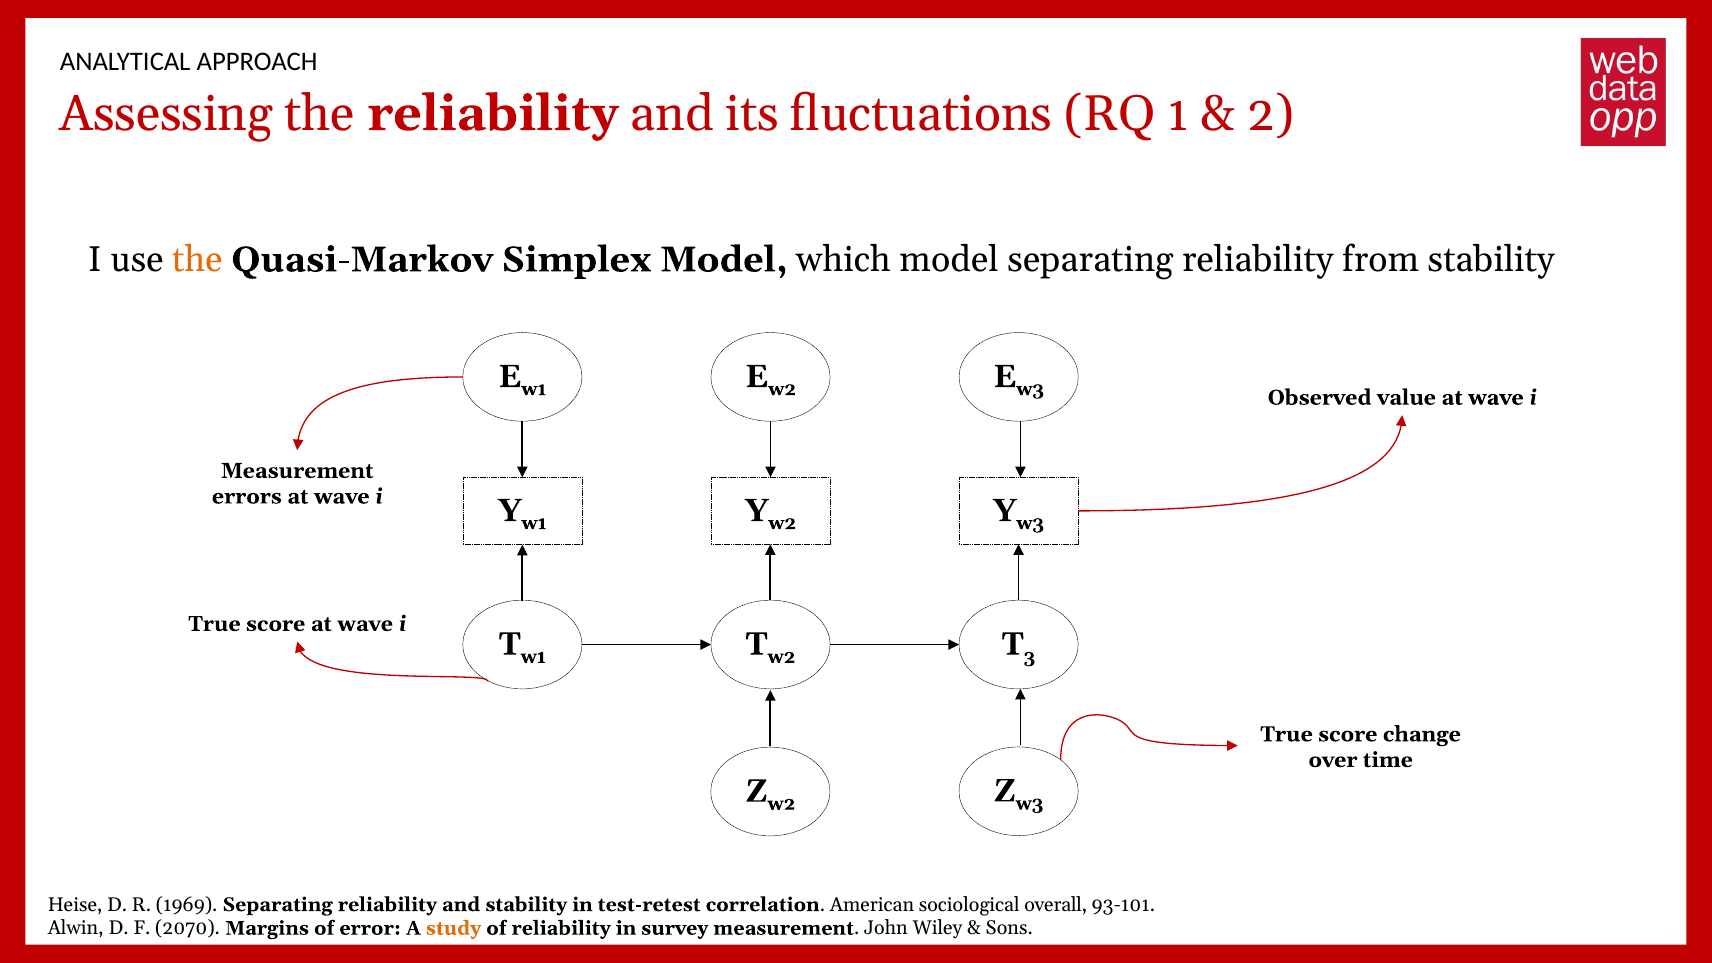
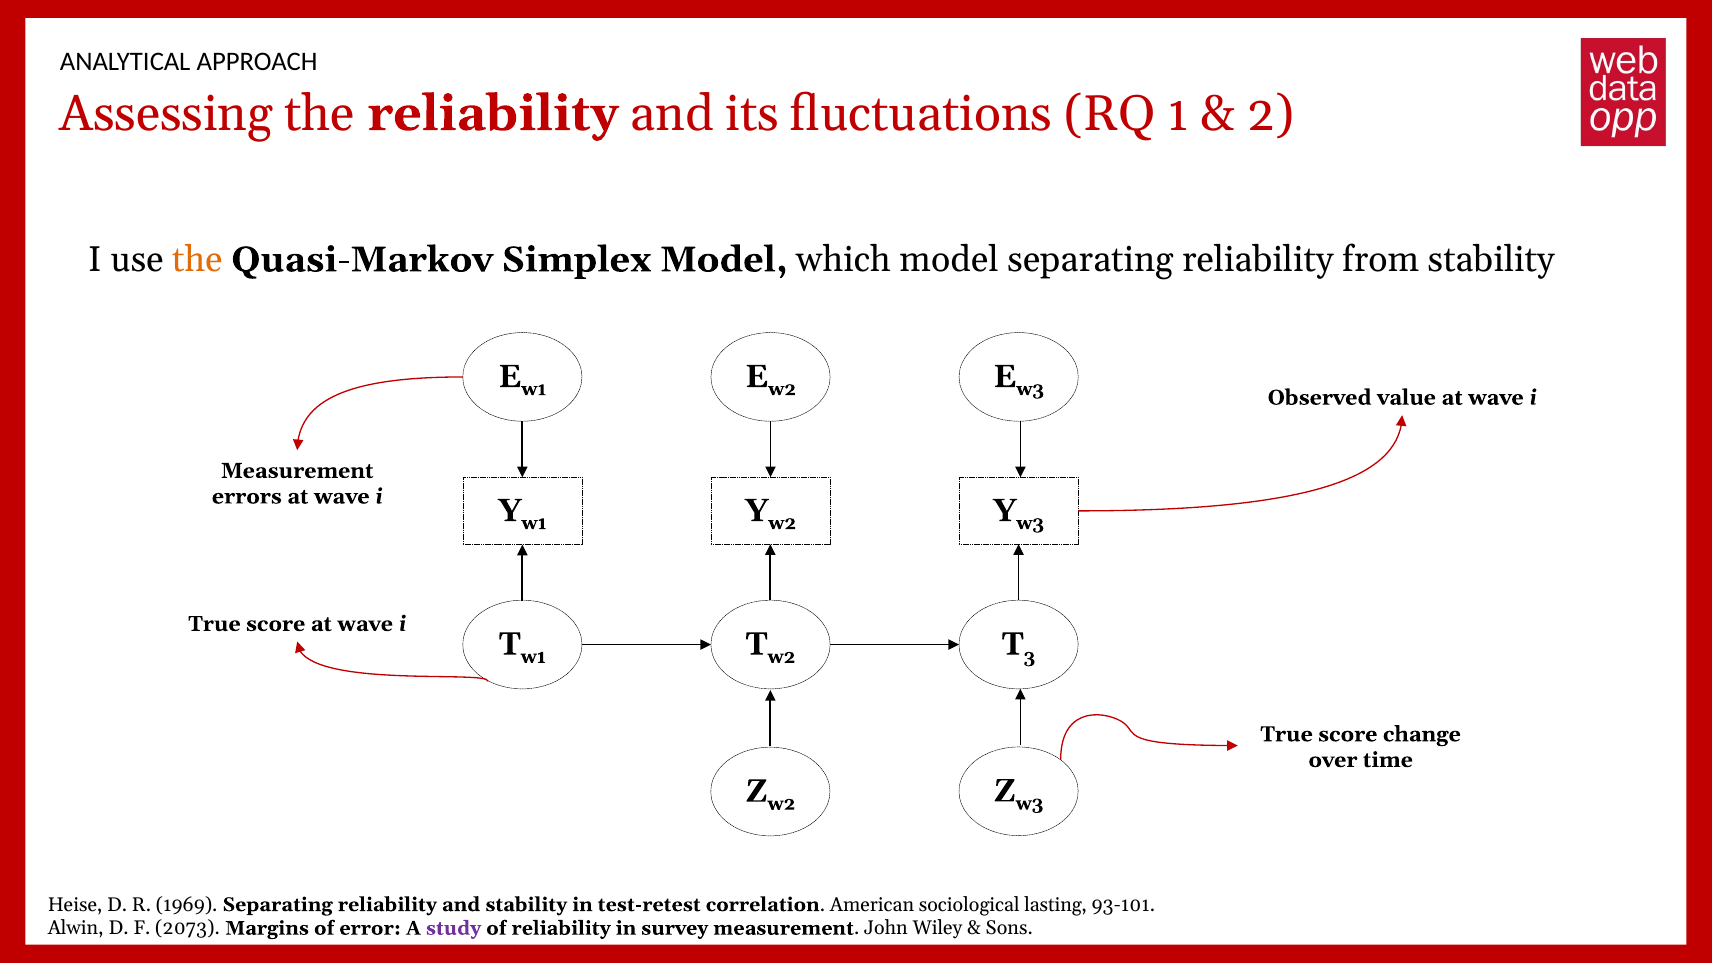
overall: overall -> lasting
2070: 2070 -> 2073
study colour: orange -> purple
